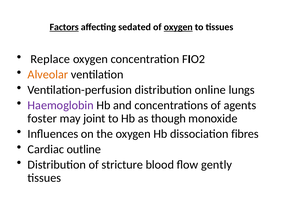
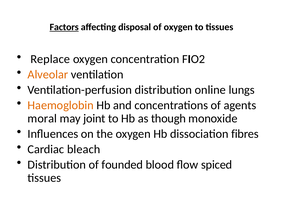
sedated: sedated -> disposal
oxygen at (178, 27) underline: present -> none
Haemoglobin colour: purple -> orange
foster: foster -> moral
outline: outline -> bleach
stricture: stricture -> founded
gently: gently -> spiced
